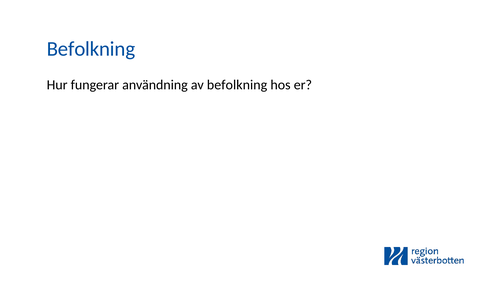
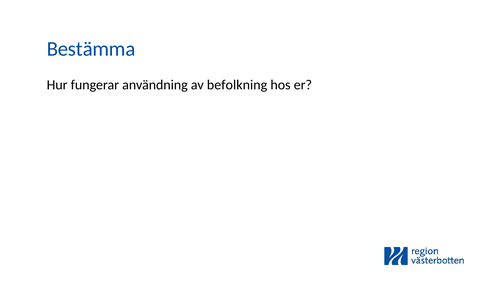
Befolkning at (91, 49): Befolkning -> Bestämma
